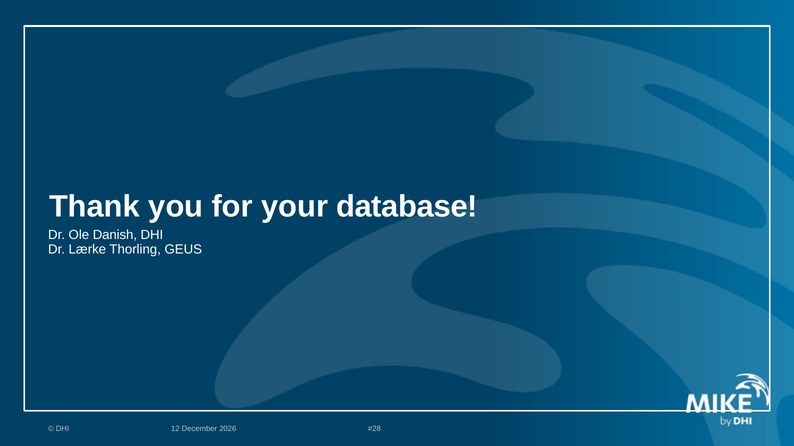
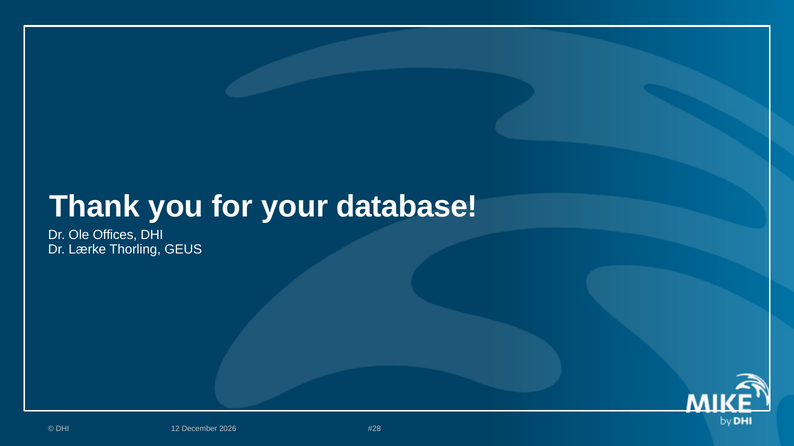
Danish: Danish -> Offices
